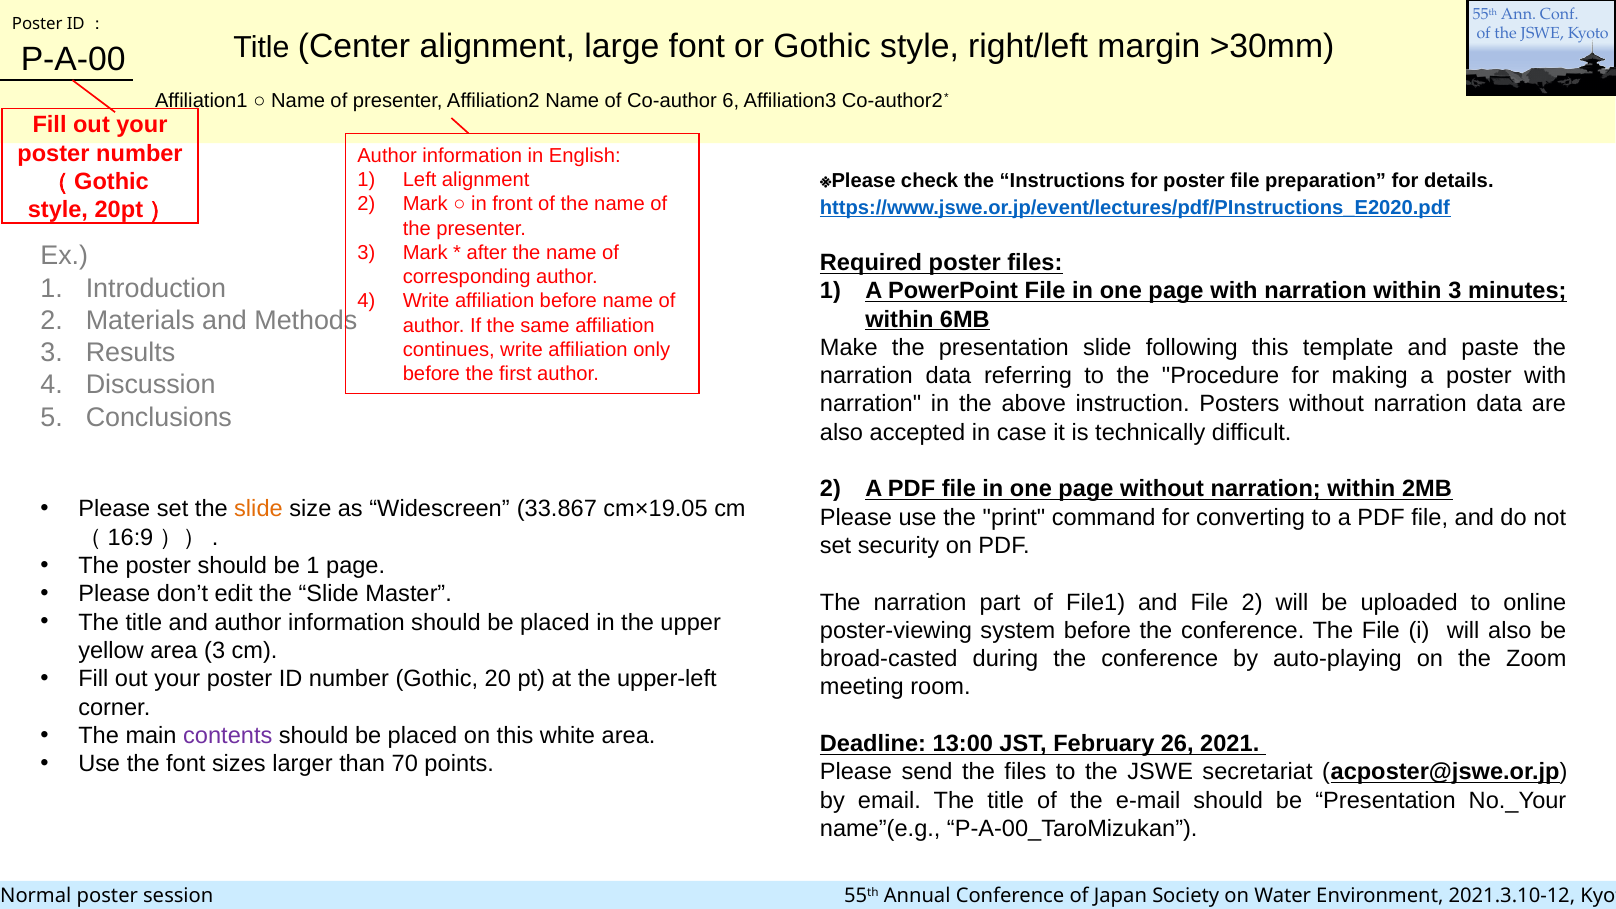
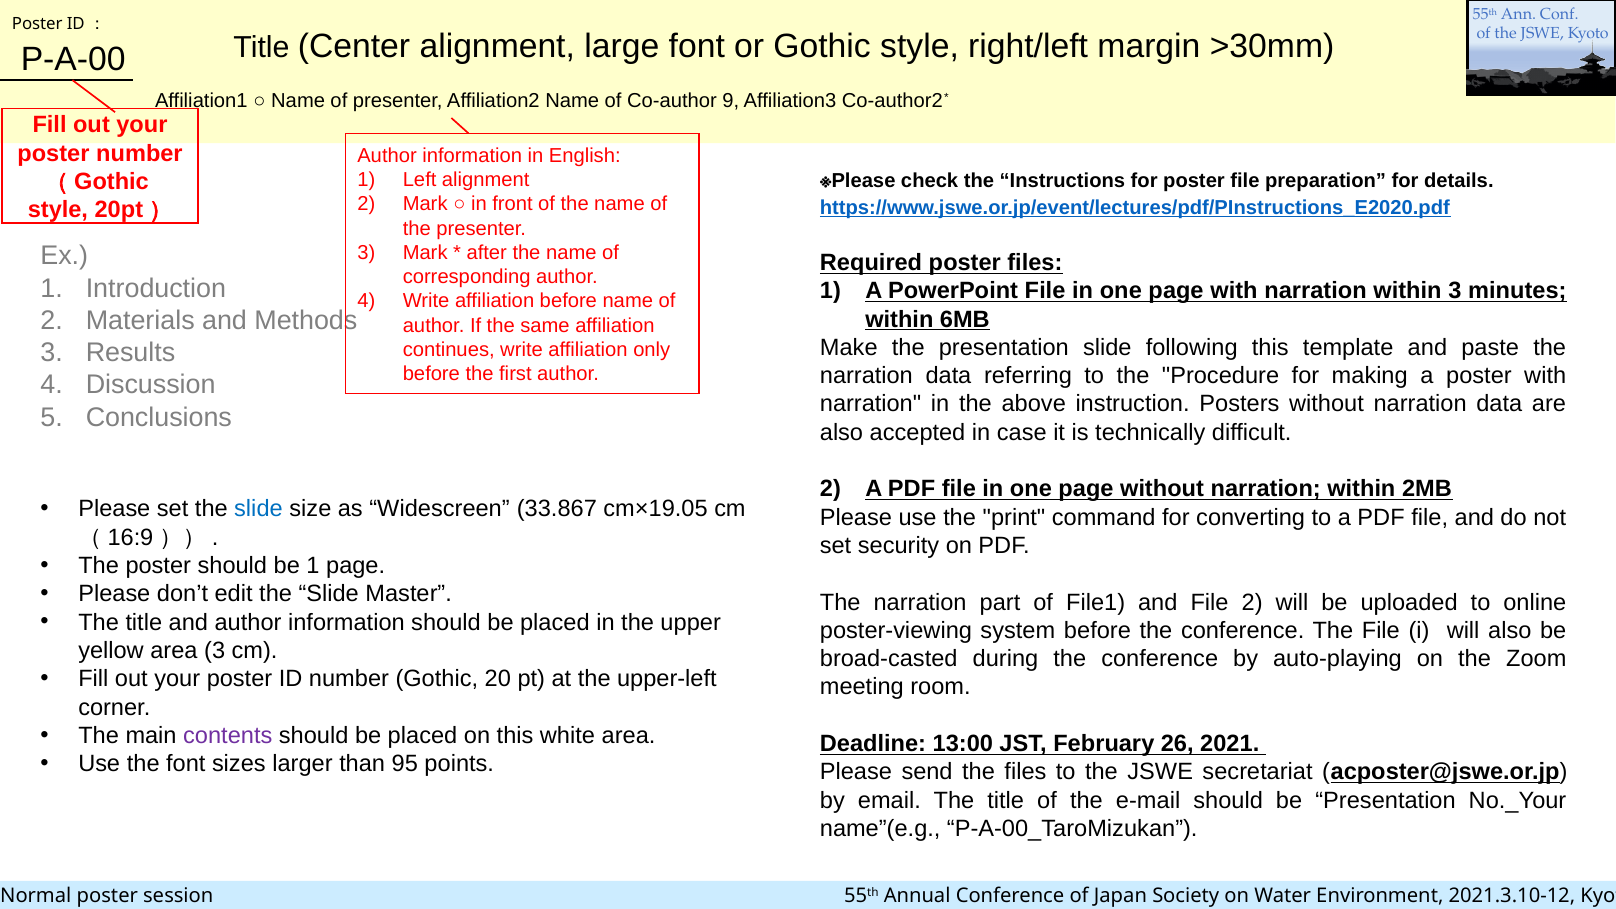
6: 6 -> 9
slide at (258, 509) colour: orange -> blue
70: 70 -> 95
